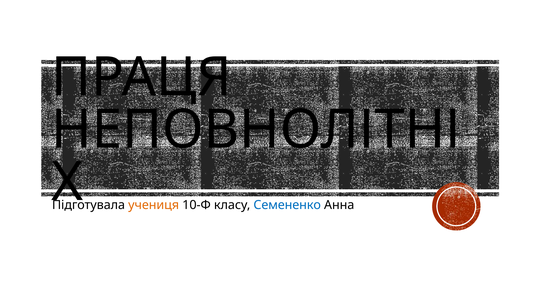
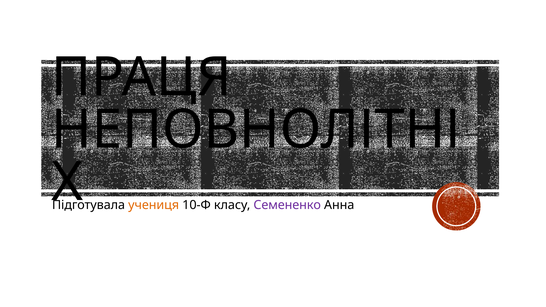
Семененко colour: blue -> purple
